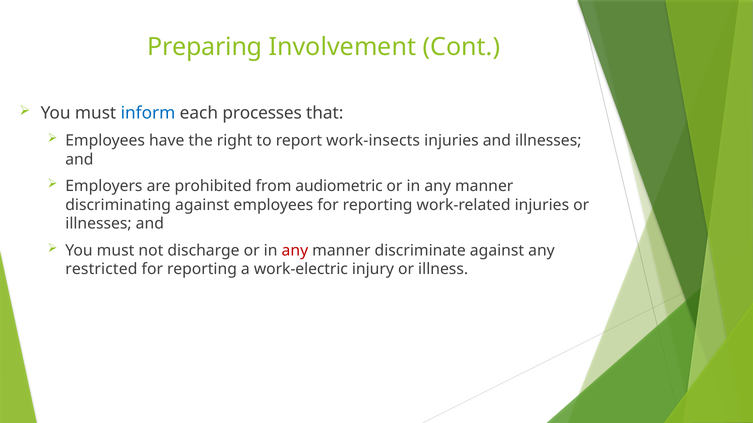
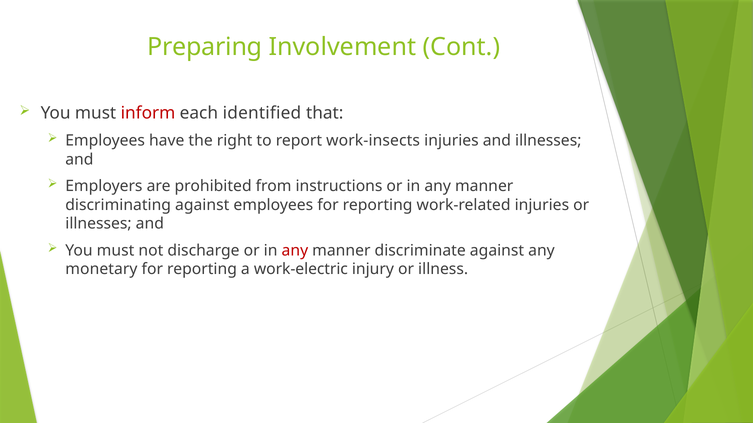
inform colour: blue -> red
processes: processes -> identified
audiometric: audiometric -> instructions
restricted: restricted -> monetary
